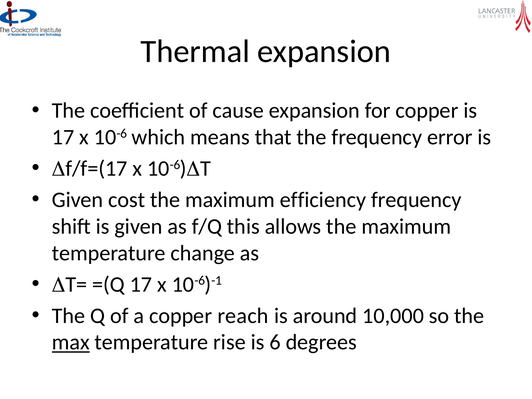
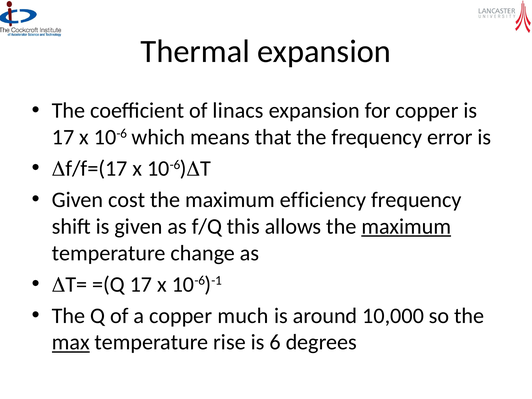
cause: cause -> linacs
maximum at (406, 226) underline: none -> present
reach: reach -> much
